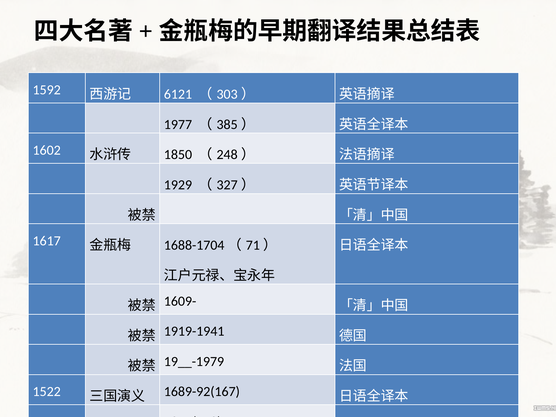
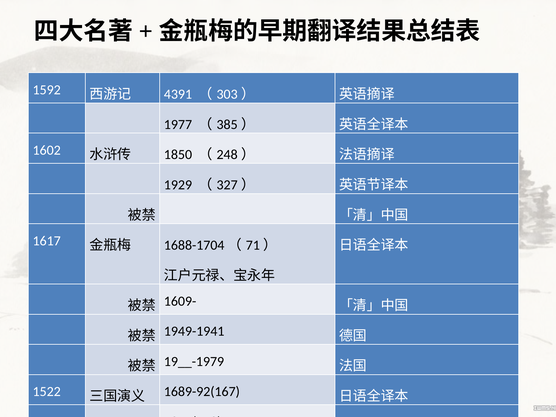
6121: 6121 -> 4391
1919-1941: 1919-1941 -> 1949-1941
